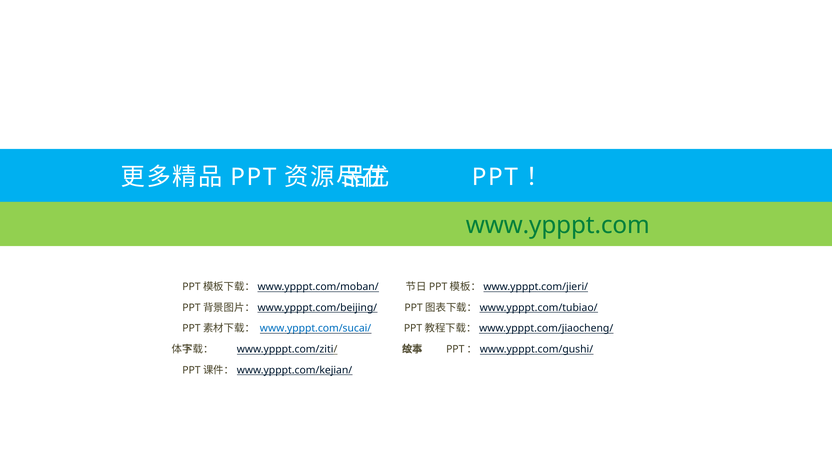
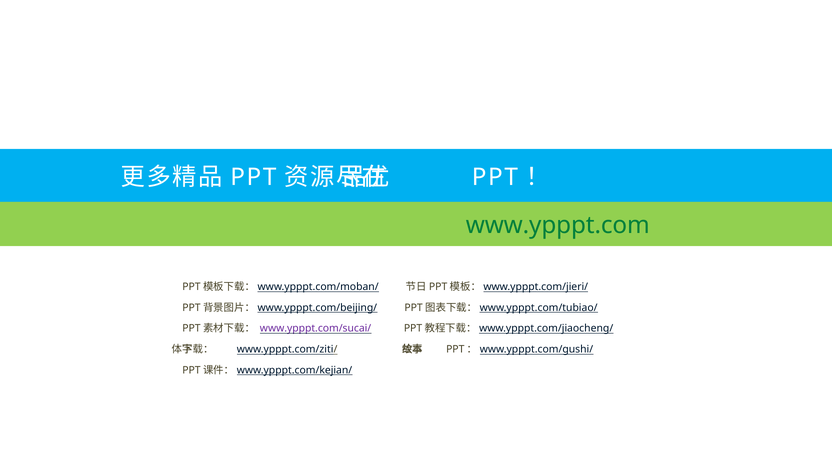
www.ypppt.com/sucai/ colour: blue -> purple
